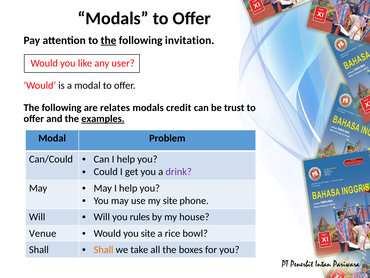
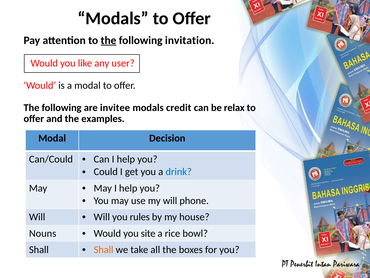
relates: relates -> invitee
trust: trust -> relax
examples underline: present -> none
Problem: Problem -> Decision
drink colour: purple -> blue
my site: site -> will
Venue: Venue -> Nouns
